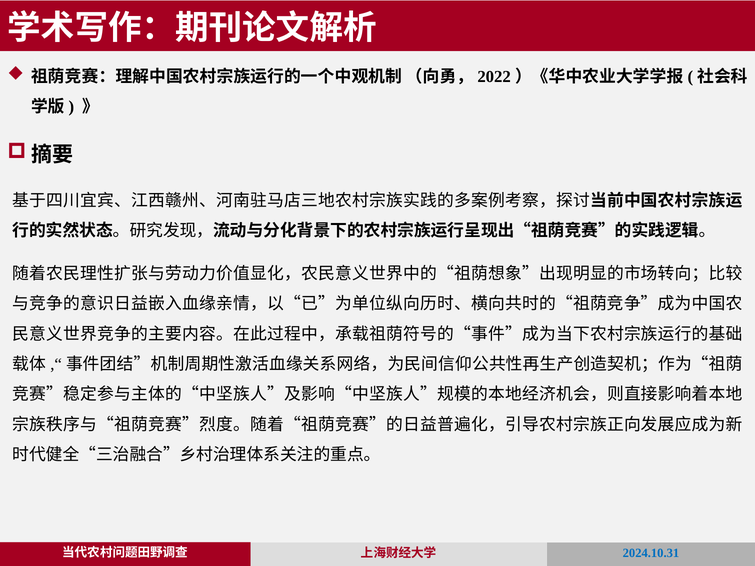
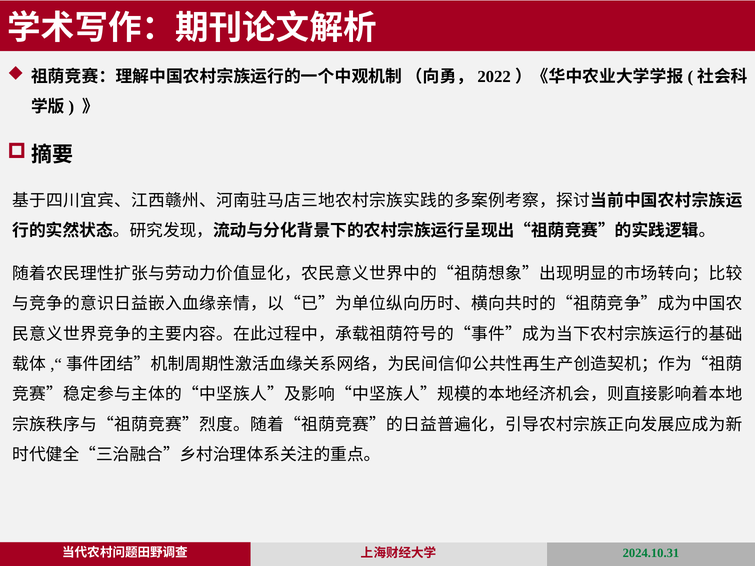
2024.10.31 colour: blue -> green
